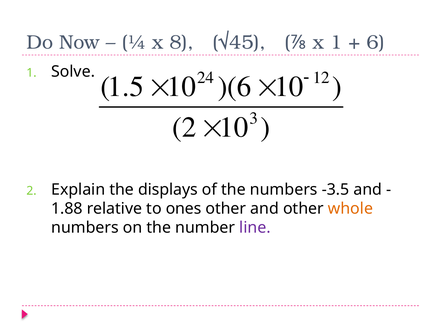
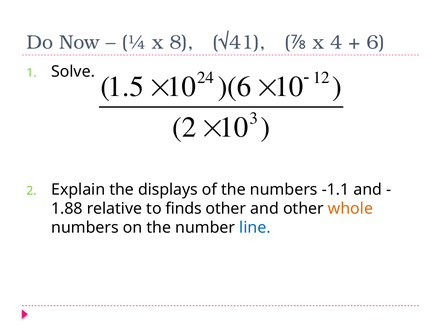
√45: √45 -> √41
x 1: 1 -> 4
-3.5: -3.5 -> -1.1
ones: ones -> finds
line colour: purple -> blue
